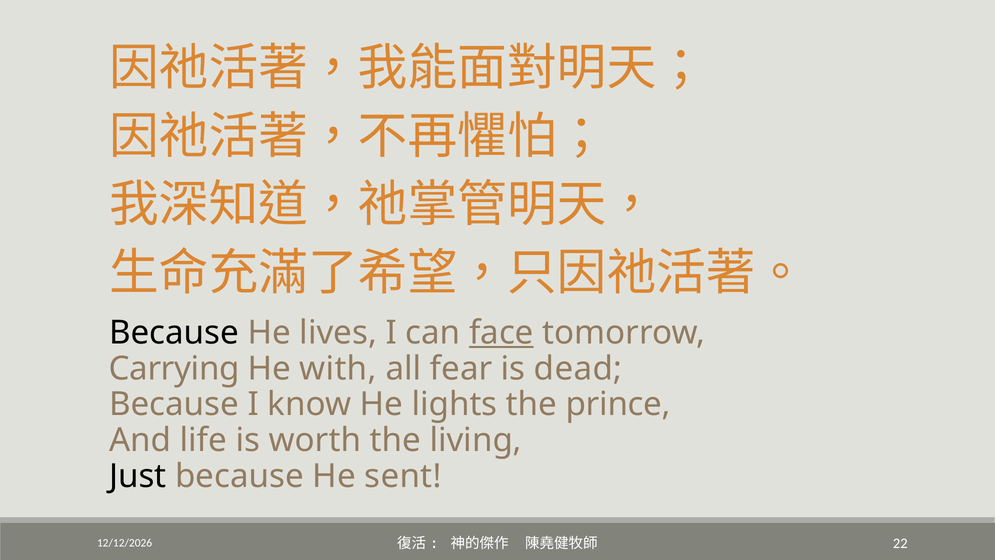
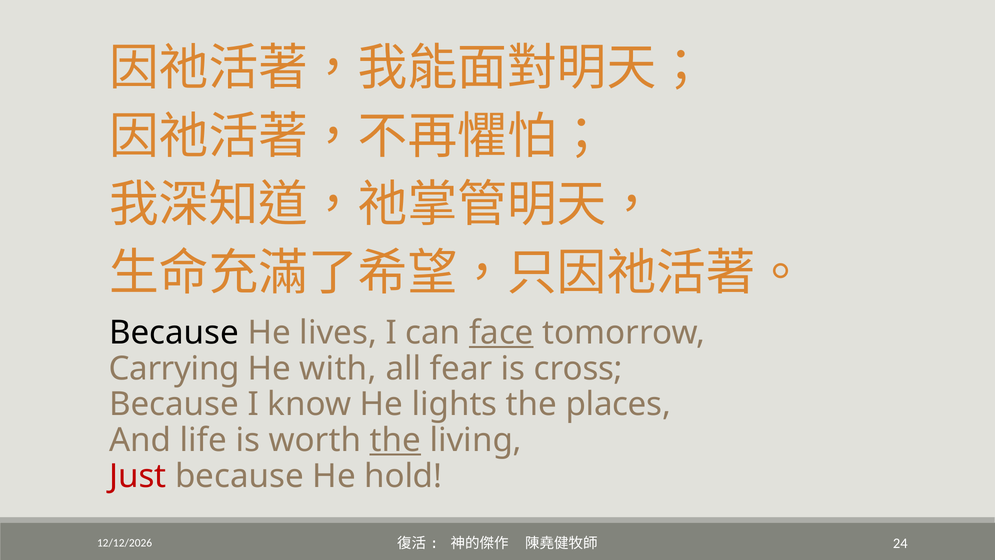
dead: dead -> cross
prince: prince -> places
the at (395, 440) underline: none -> present
Just colour: black -> red
sent: sent -> hold
22: 22 -> 24
